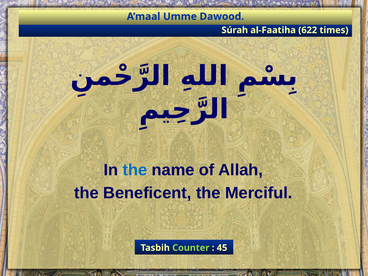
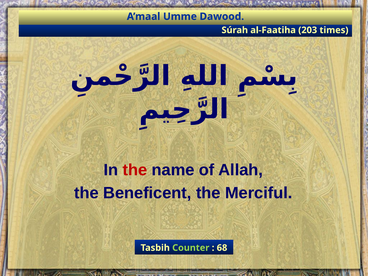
622: 622 -> 203
the at (135, 170) colour: blue -> red
45: 45 -> 68
